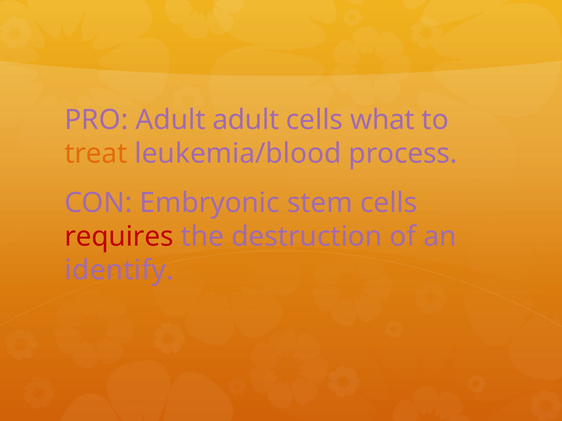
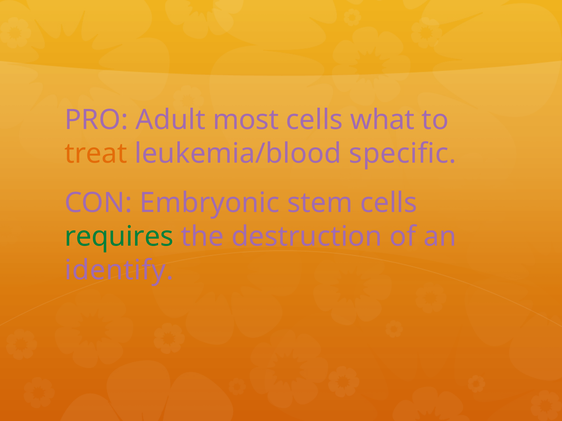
Adult adult: adult -> most
process: process -> specific
requires colour: red -> green
